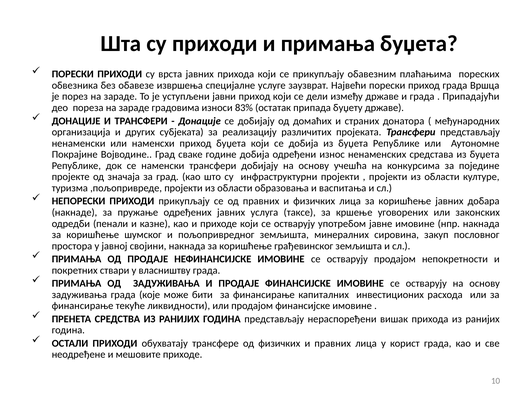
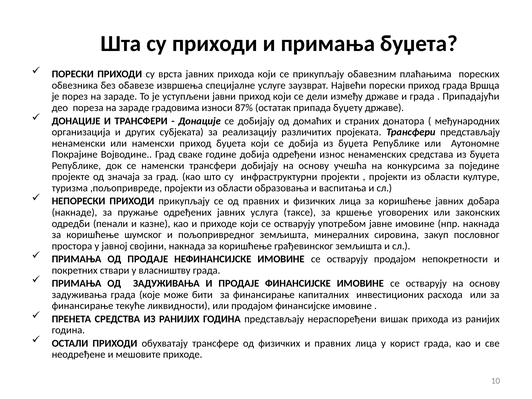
83%: 83% -> 87%
